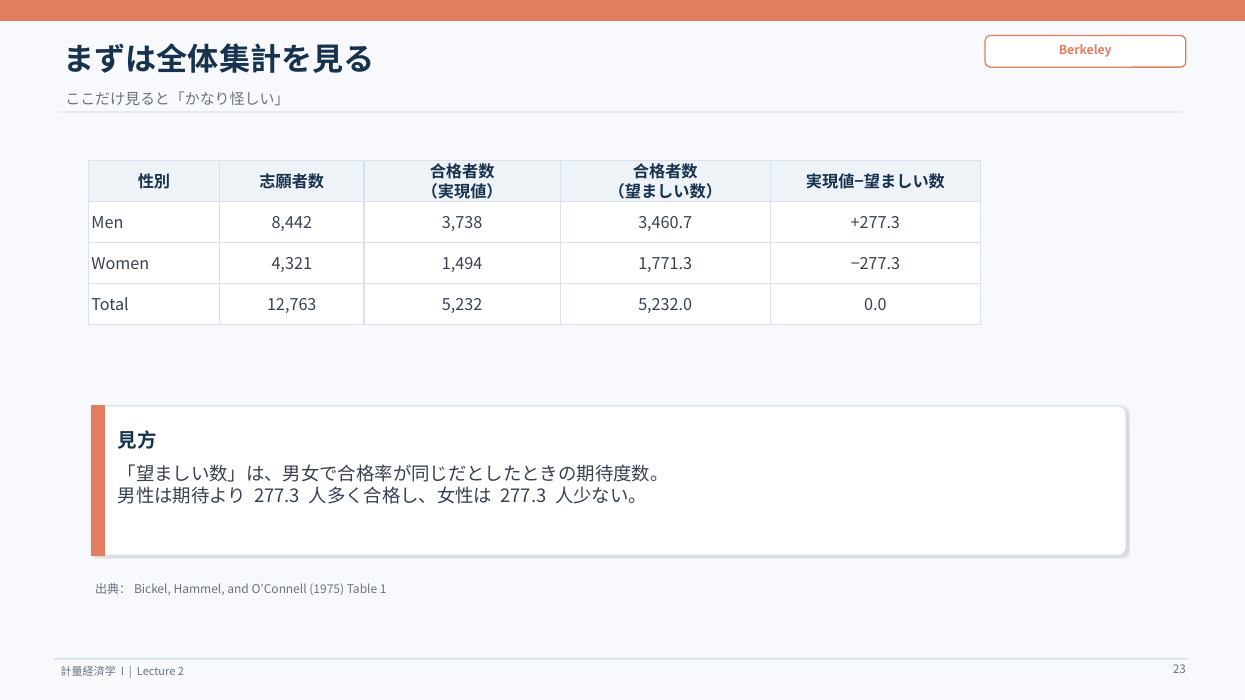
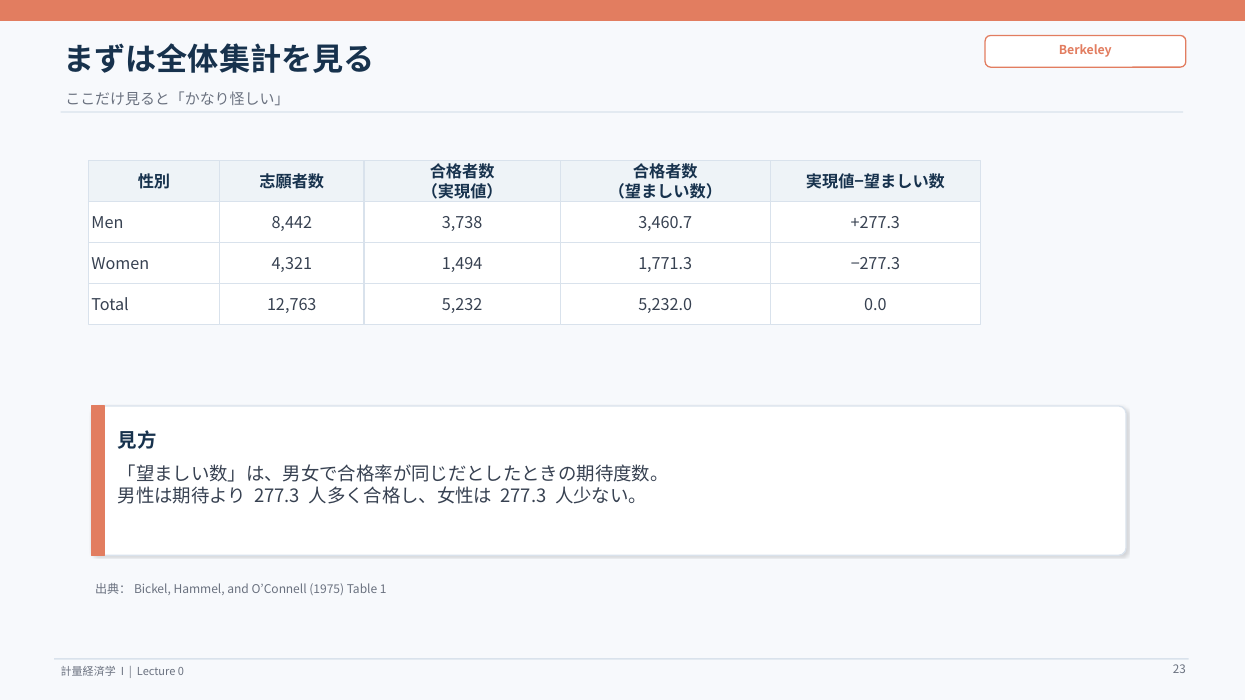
2: 2 -> 0
